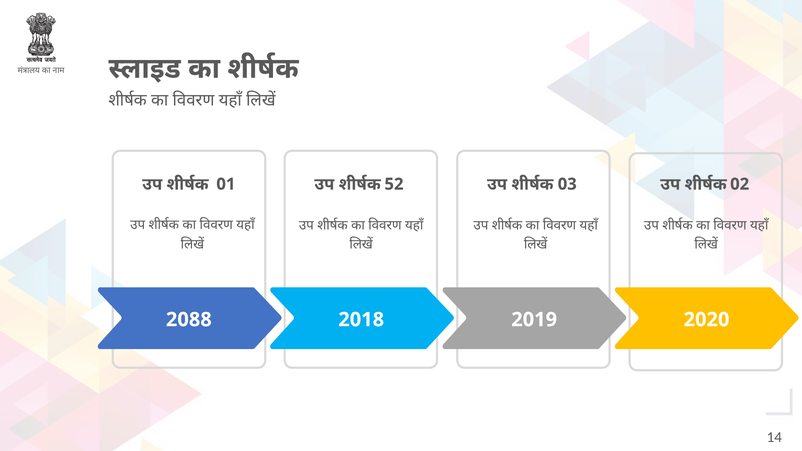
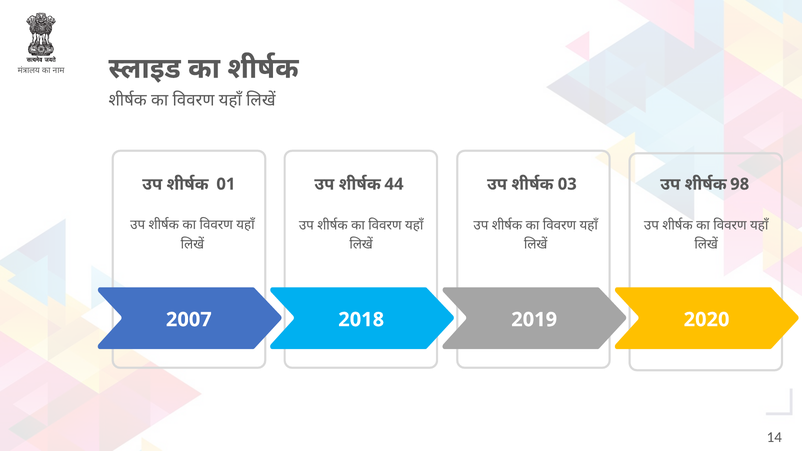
52: 52 -> 44
02: 02 -> 98
2088: 2088 -> 2007
